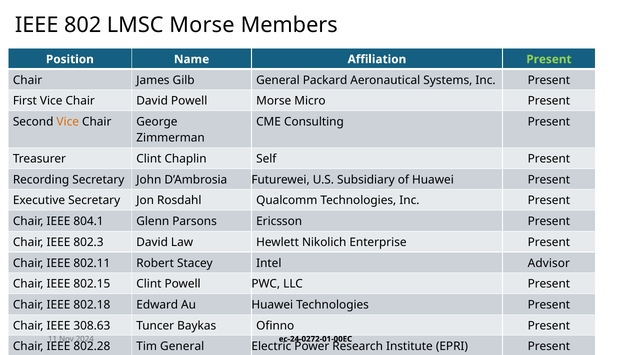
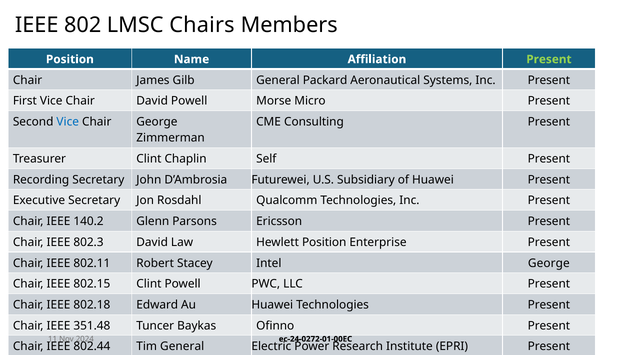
LMSC Morse: Morse -> Chairs
Vice at (68, 122) colour: orange -> blue
804.1: 804.1 -> 140.2
Hewlett Nikolich: Nikolich -> Position
Intel Advisor: Advisor -> George
308.63: 308.63 -> 351.48
802.28: 802.28 -> 802.44
